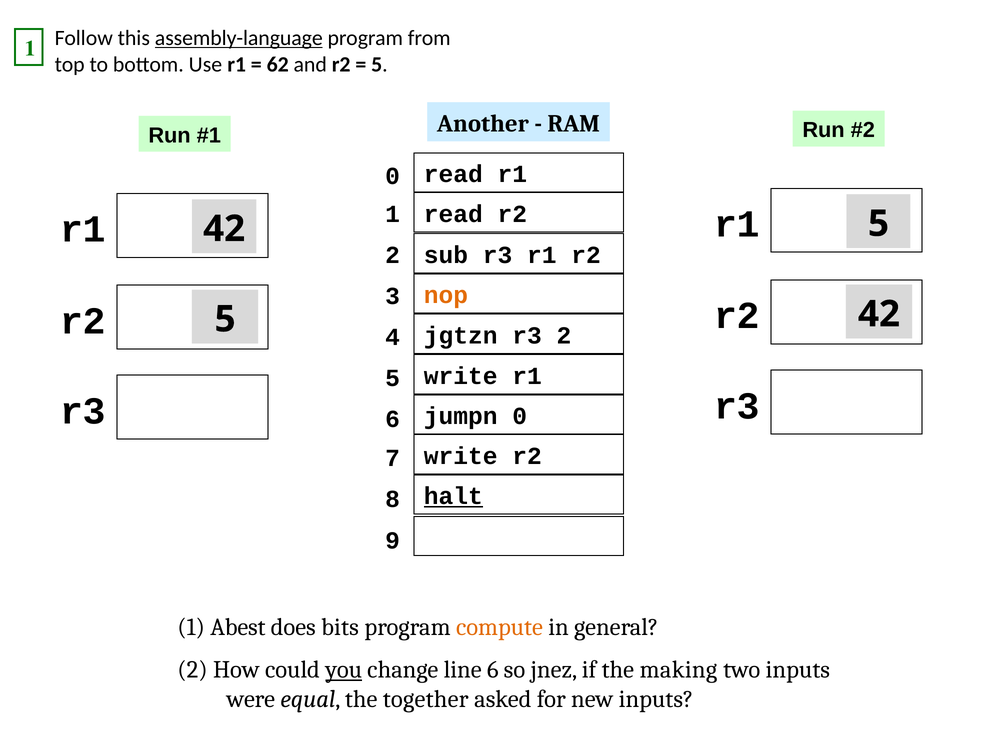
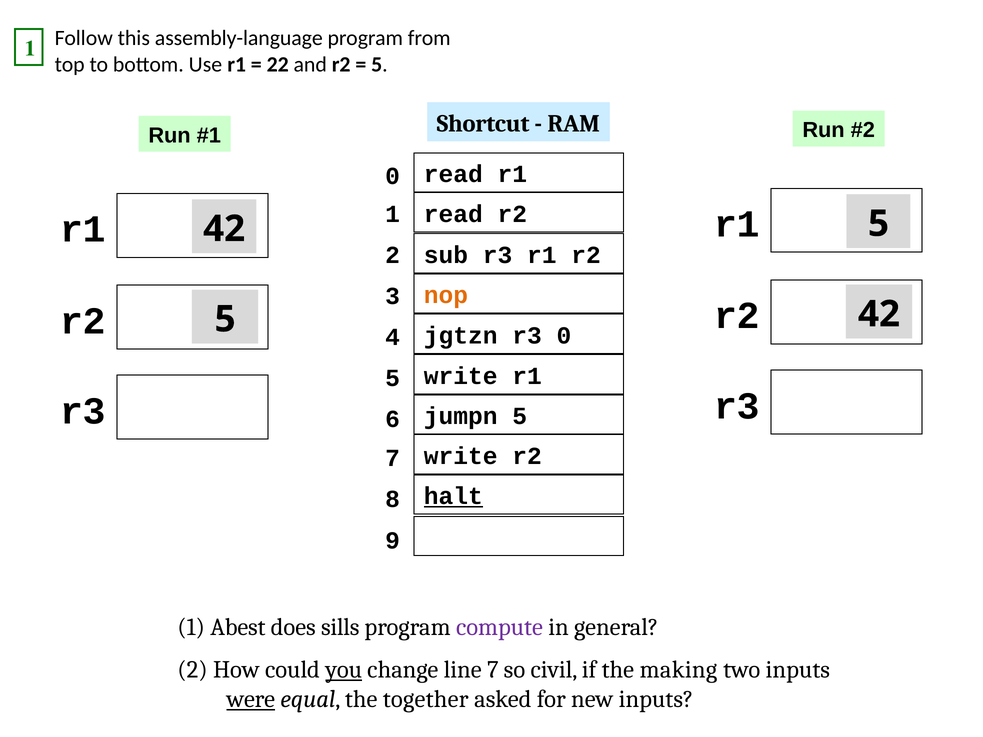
assembly-language underline: present -> none
62: 62 -> 22
Another: Another -> Shortcut
r3 2: 2 -> 0
jumpn 0: 0 -> 5
bits: bits -> sills
compute colour: orange -> purple
line 6: 6 -> 7
jnez: jnez -> civil
were underline: none -> present
